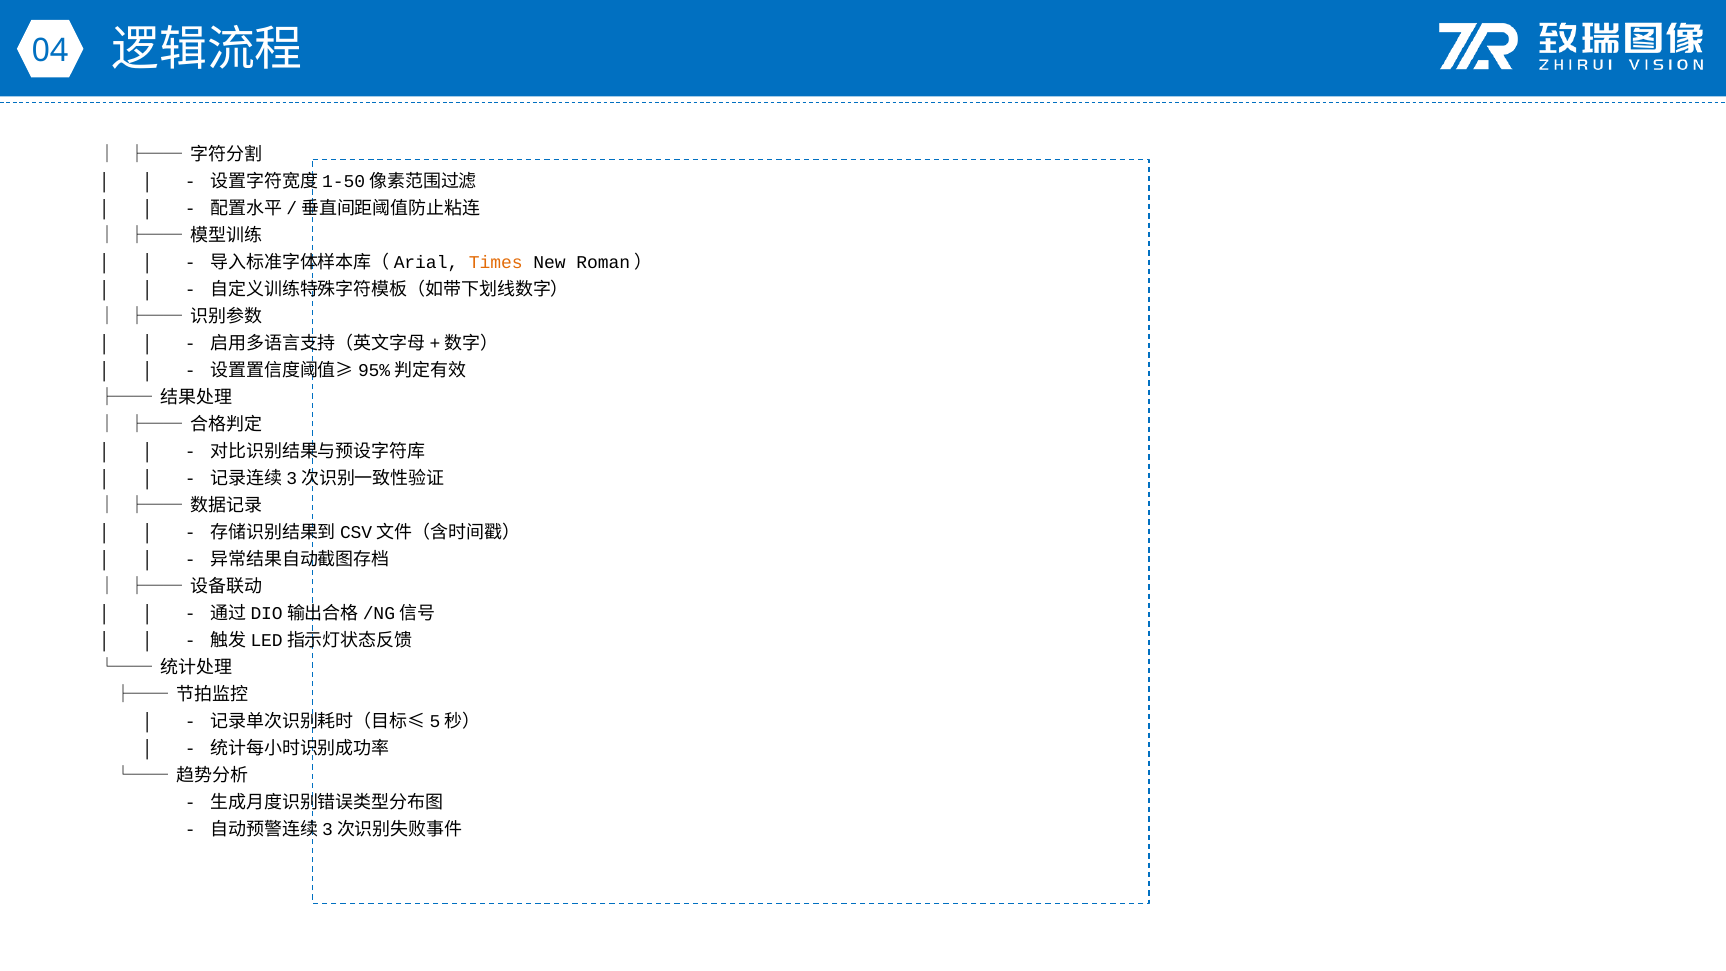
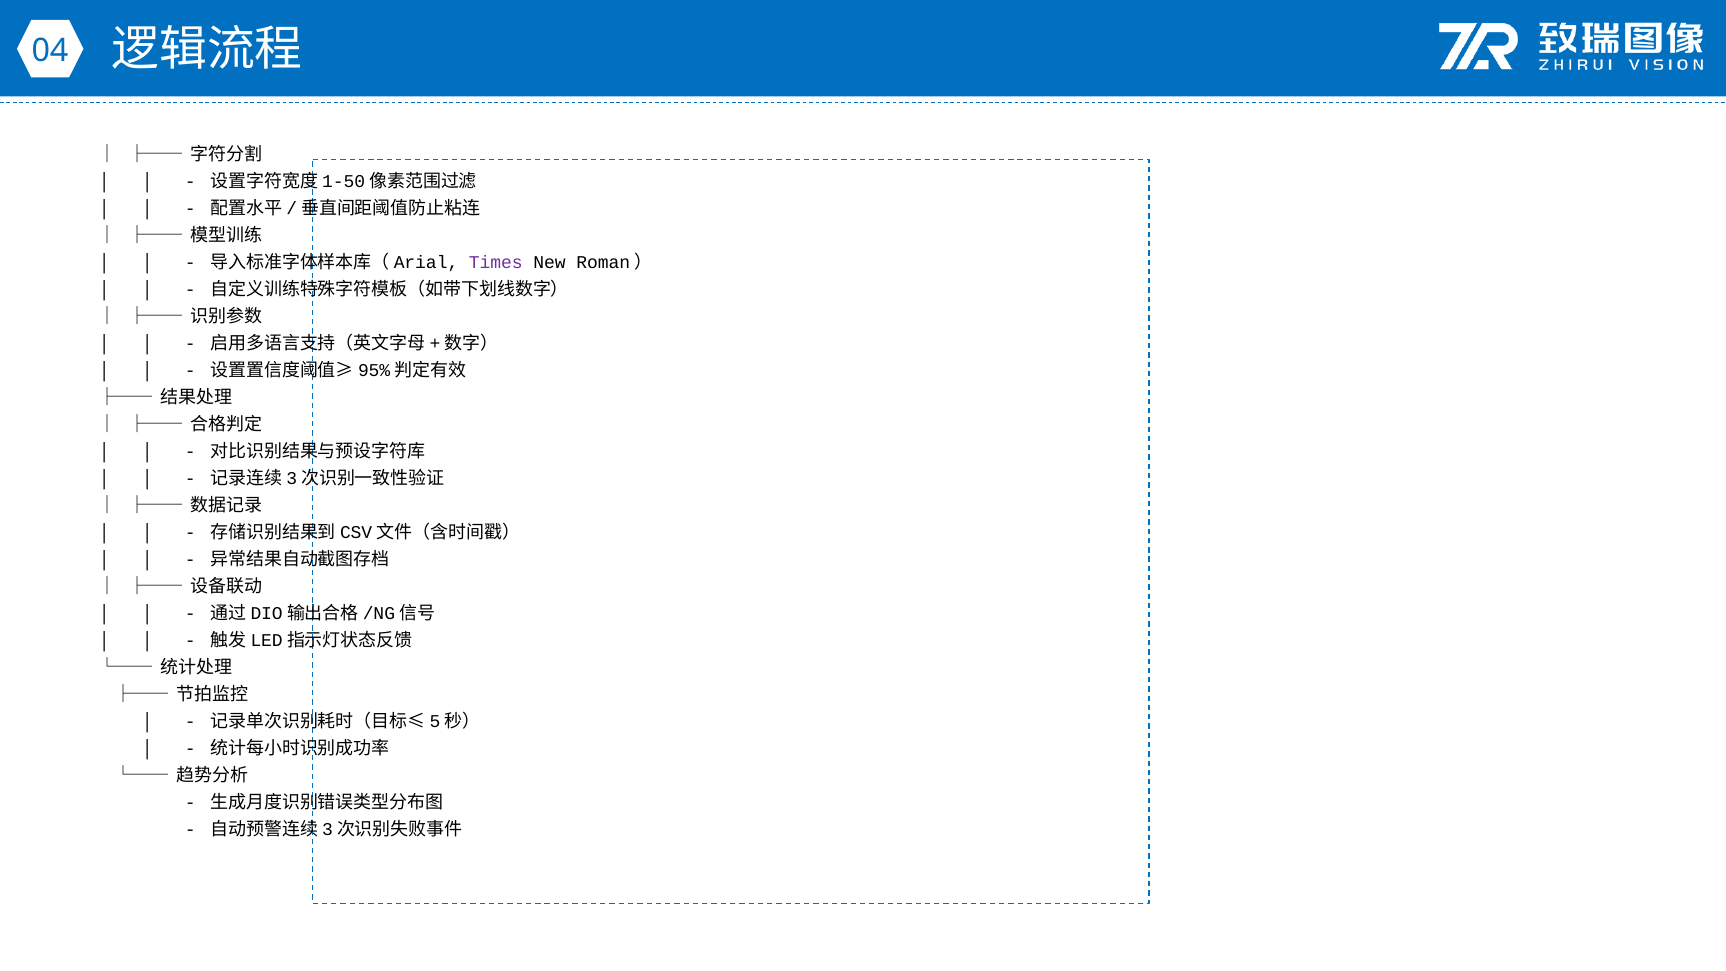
Times colour: orange -> purple
